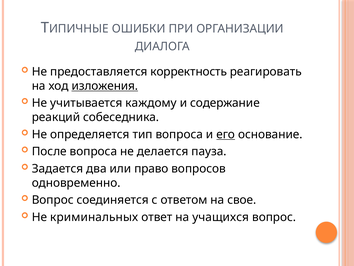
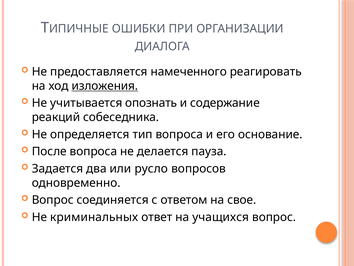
корректность: корректность -> намеченного
каждому: каждому -> опознать
его underline: present -> none
право: право -> русло
